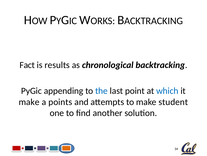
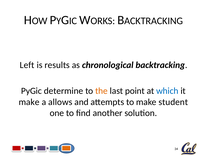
Fact: Fact -> Left
appending: appending -> determine
the colour: blue -> orange
points: points -> allows
